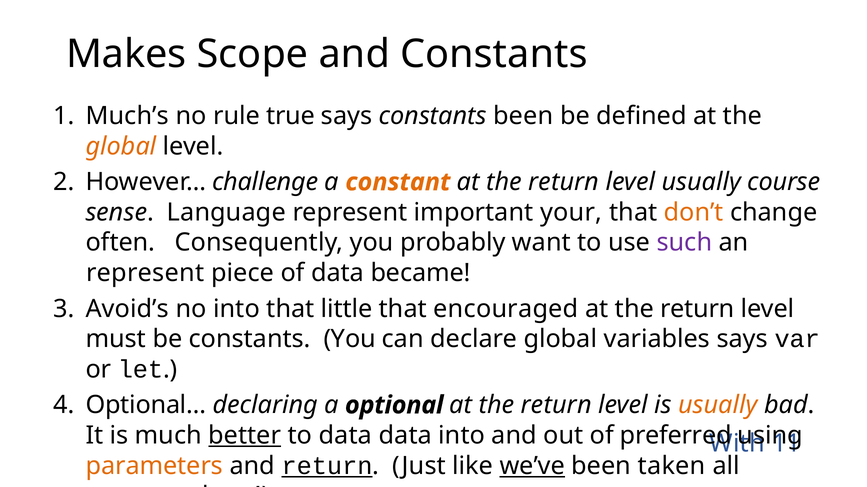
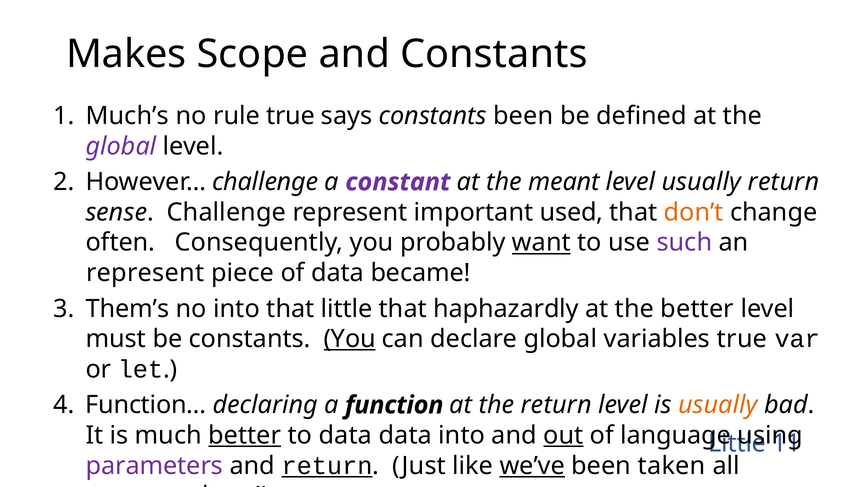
global at (121, 146) colour: orange -> purple
constant colour: orange -> purple
return at (564, 182): return -> meant
usually course: course -> return
sense Language: Language -> Challenge
your: your -> used
want underline: none -> present
Avoid’s: Avoid’s -> Them’s
encouraged: encouraged -> haphazardly
return at (697, 309): return -> better
You at (350, 340) underline: none -> present
variables says: says -> true
Optional…: Optional… -> Function…
optional: optional -> function
out underline: none -> present
preferred: preferred -> language
With at (737, 444): With -> Little
parameters colour: orange -> purple
